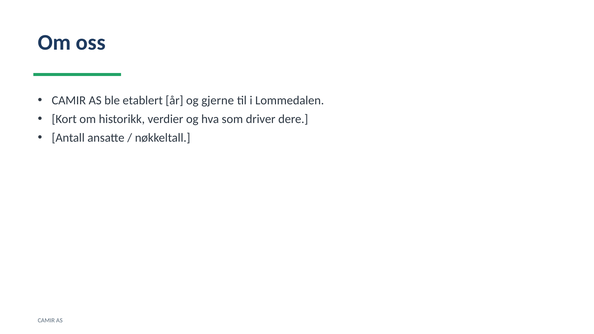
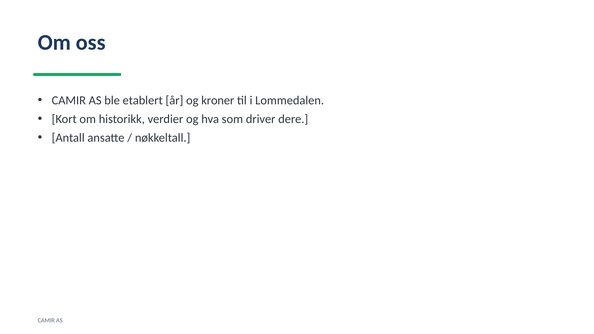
gjerne: gjerne -> kroner
